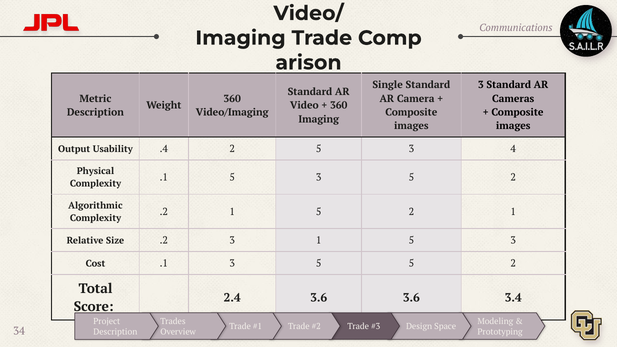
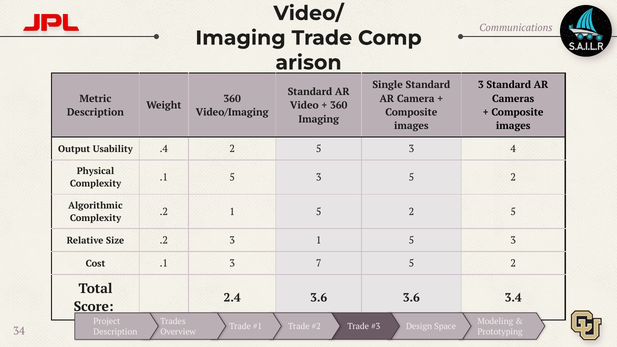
5 2 1: 1 -> 5
.1 3 5: 5 -> 7
